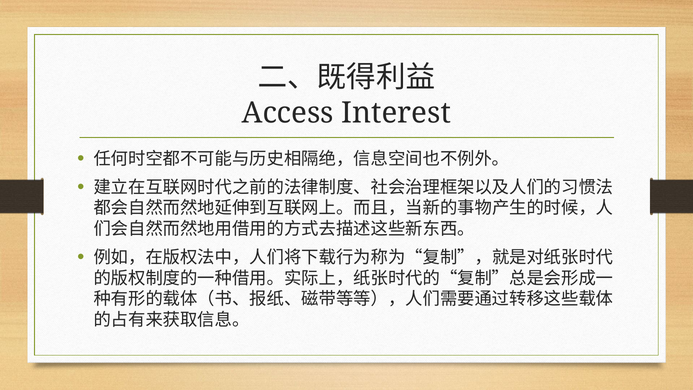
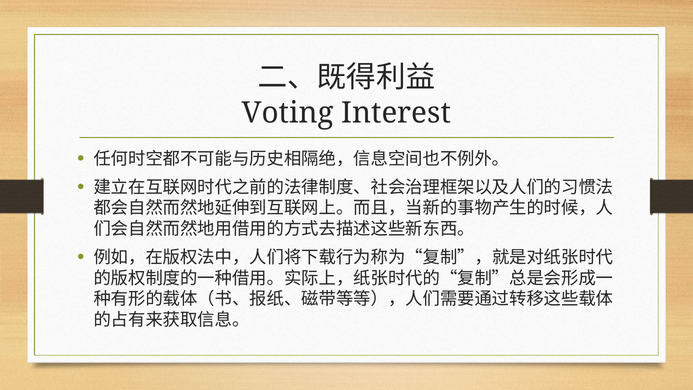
Access: Access -> Voting
